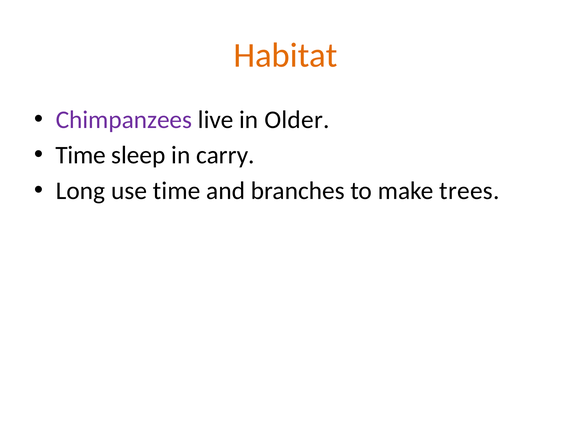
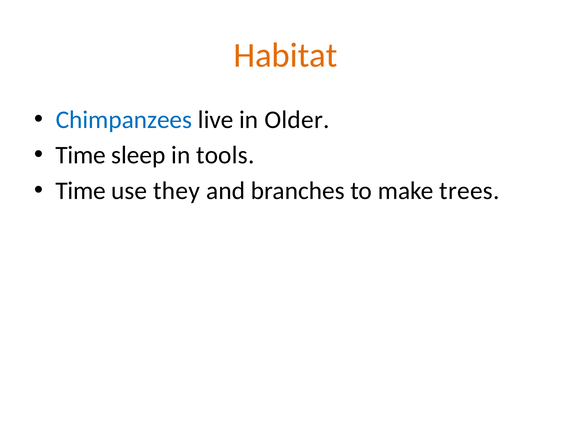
Chimpanzees colour: purple -> blue
carry: carry -> tools
Long at (80, 191): Long -> Time
use time: time -> they
